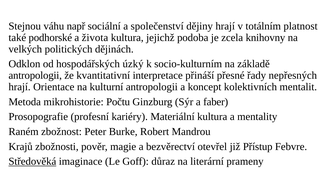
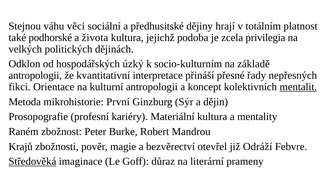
např: např -> věci
společenství: společenství -> předhusitské
knihovny: knihovny -> privilegia
hrají at (20, 87): hrají -> fikci
mentalit underline: none -> present
Počtu: Počtu -> První
faber: faber -> dějin
Přístup: Přístup -> Odráží
